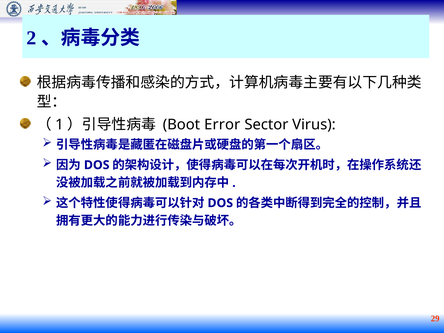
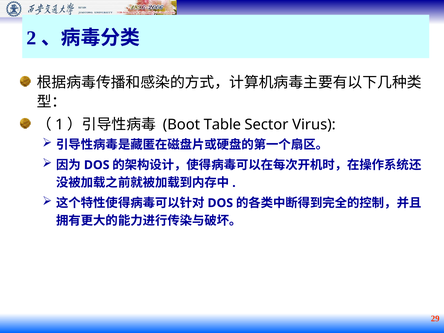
Error: Error -> Table
